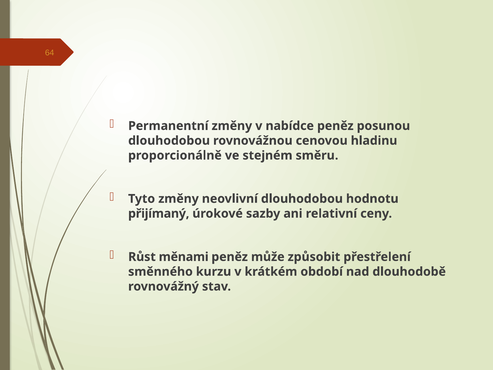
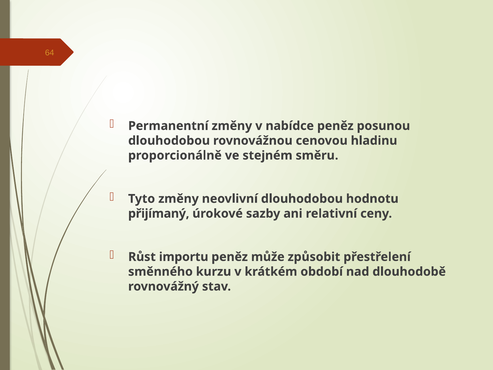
měnami: měnami -> importu
